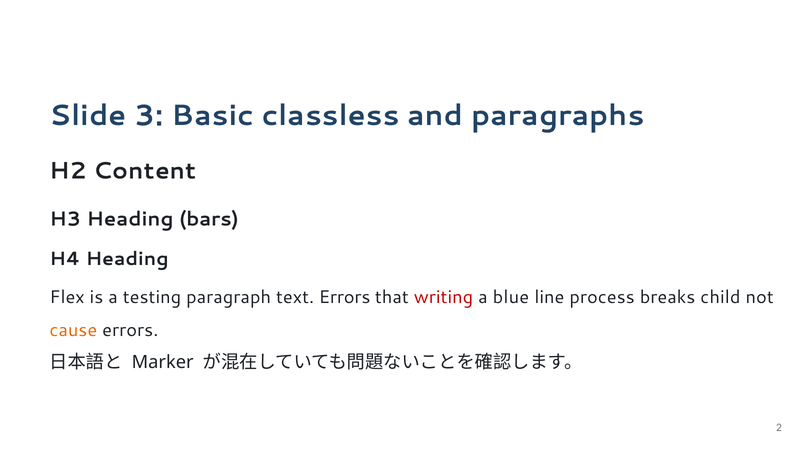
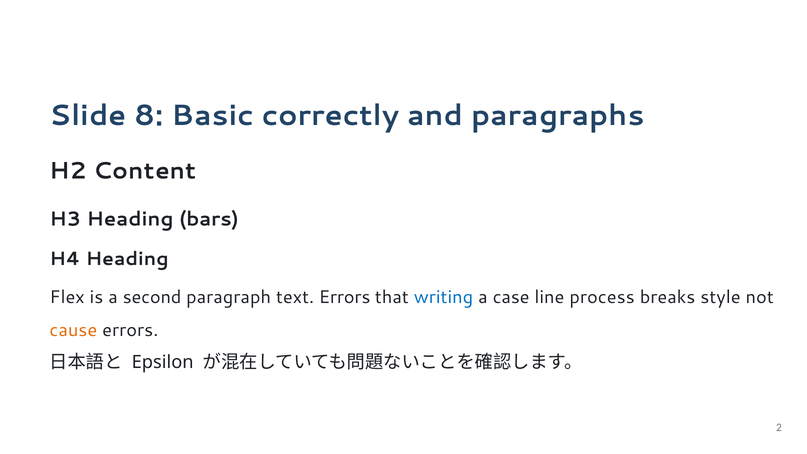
3: 3 -> 8
classless: classless -> correctly
testing: testing -> second
writing colour: red -> blue
blue: blue -> case
child: child -> style
Marker: Marker -> Epsilon
